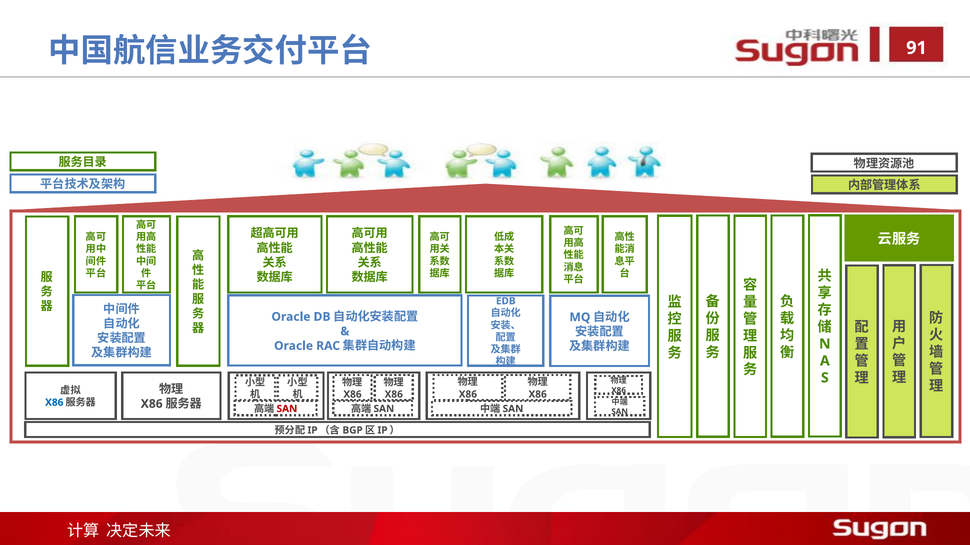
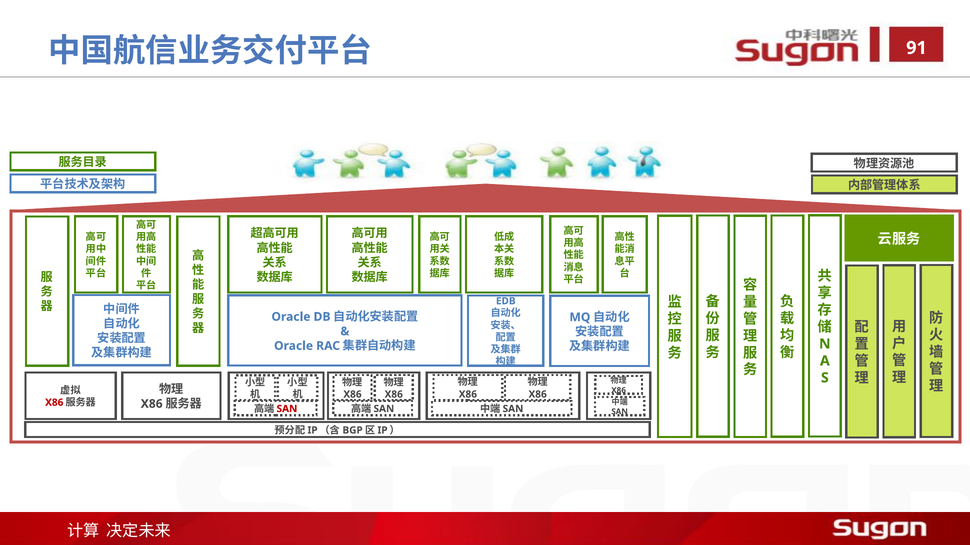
X86 at (54, 403) colour: blue -> red
